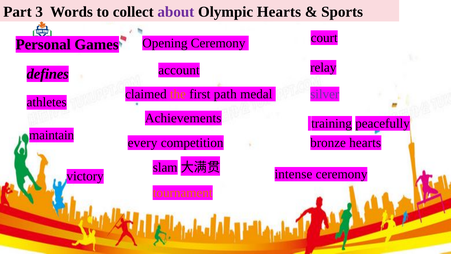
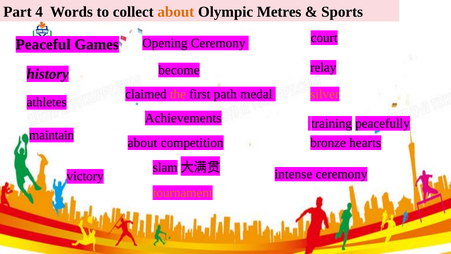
3: 3 -> 4
about at (176, 12) colour: purple -> orange
Olympic Hearts: Hearts -> Metres
Personal: Personal -> Peaceful
account: account -> become
defines: defines -> history
silver colour: purple -> orange
every at (143, 143): every -> about
